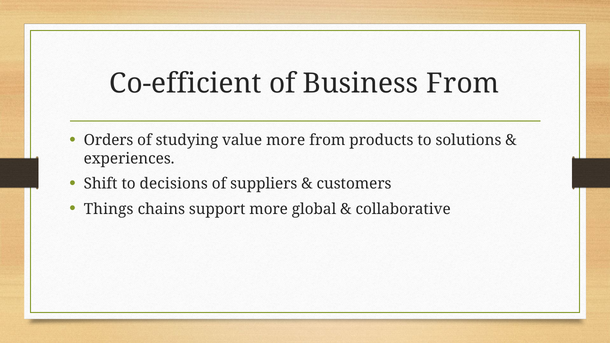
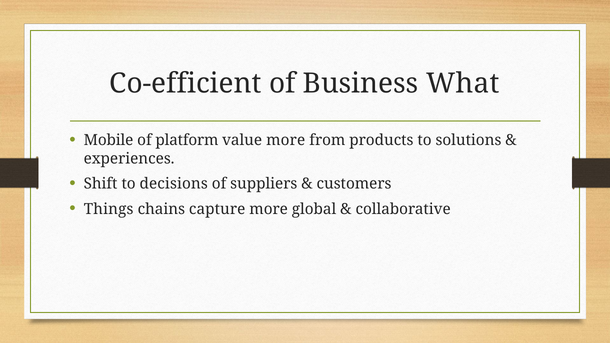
Business From: From -> What
Orders: Orders -> Mobile
studying: studying -> platform
support: support -> capture
